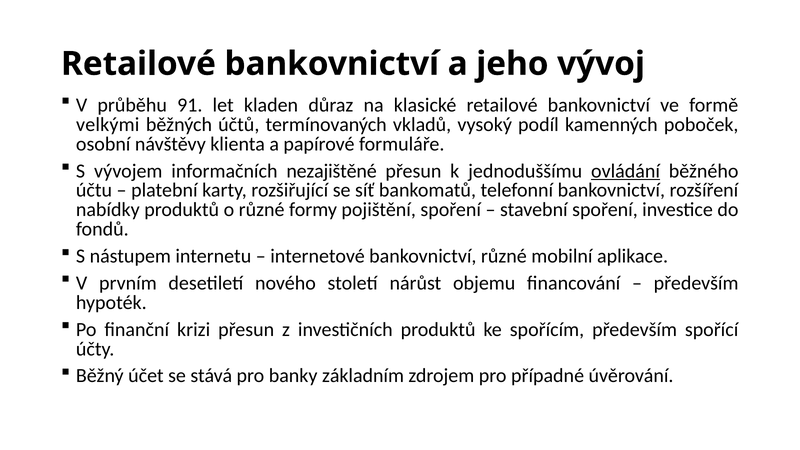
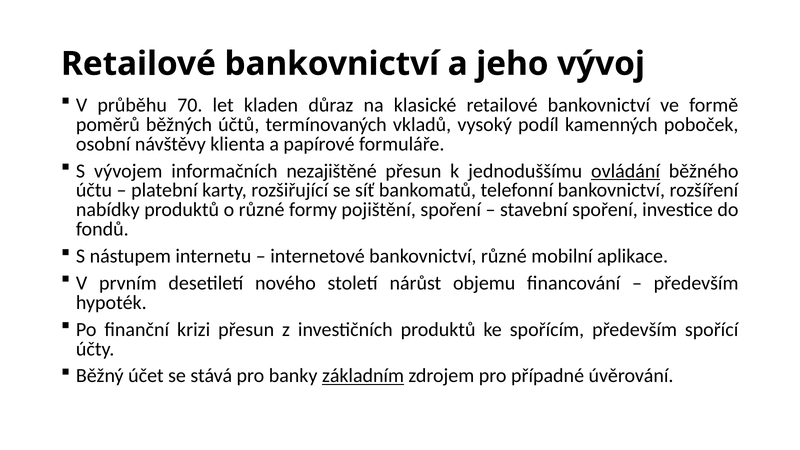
91: 91 -> 70
velkými: velkými -> poměrů
základním underline: none -> present
